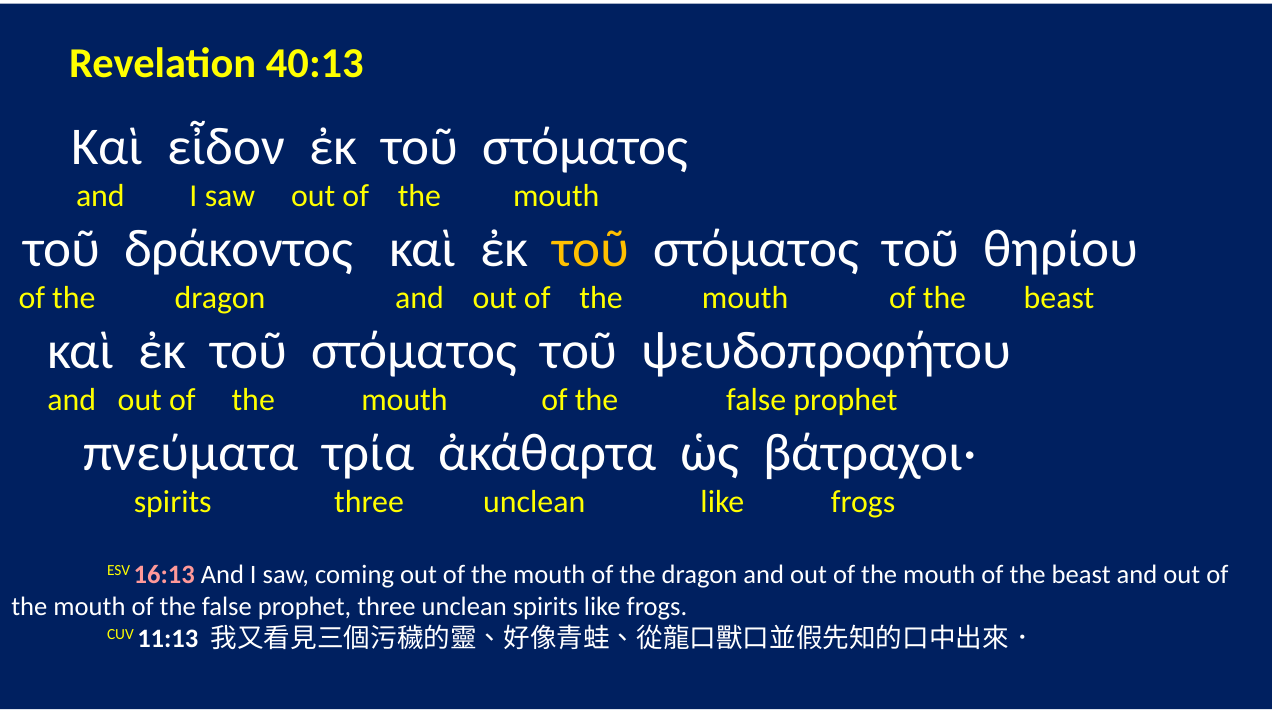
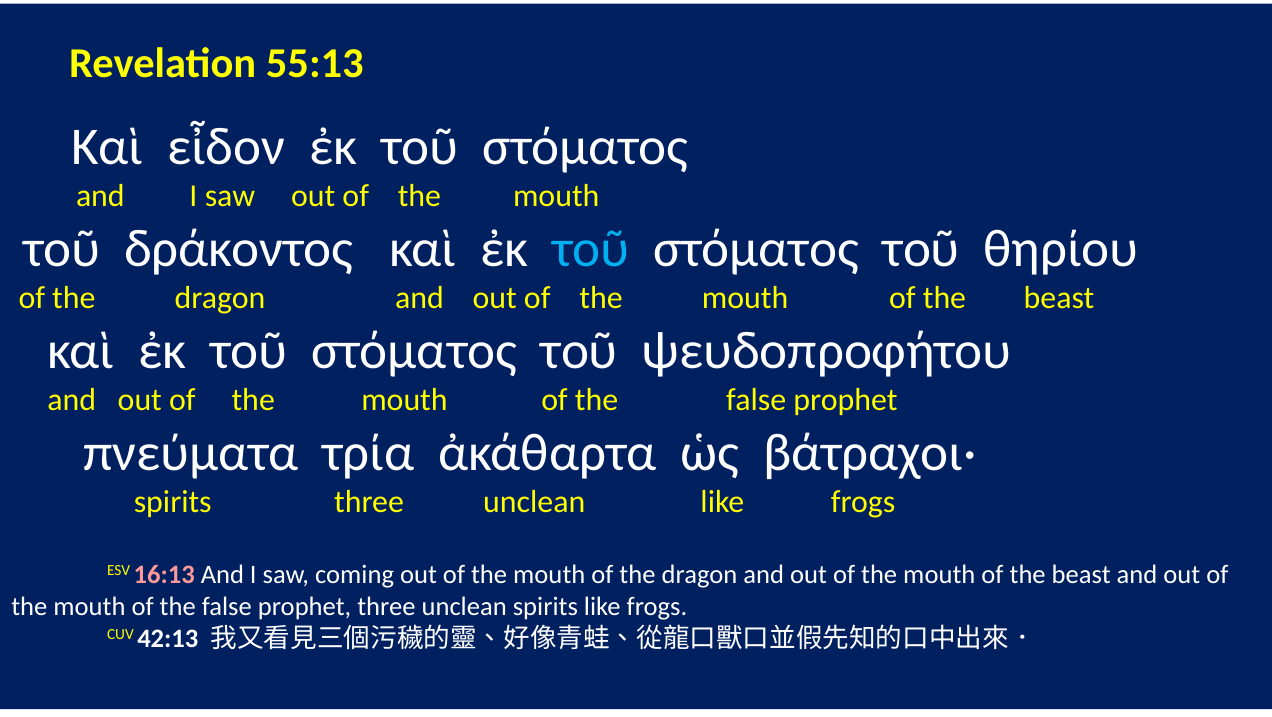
40:13: 40:13 -> 55:13
τοῦ at (591, 249) colour: yellow -> light blue
11:13: 11:13 -> 42:13
